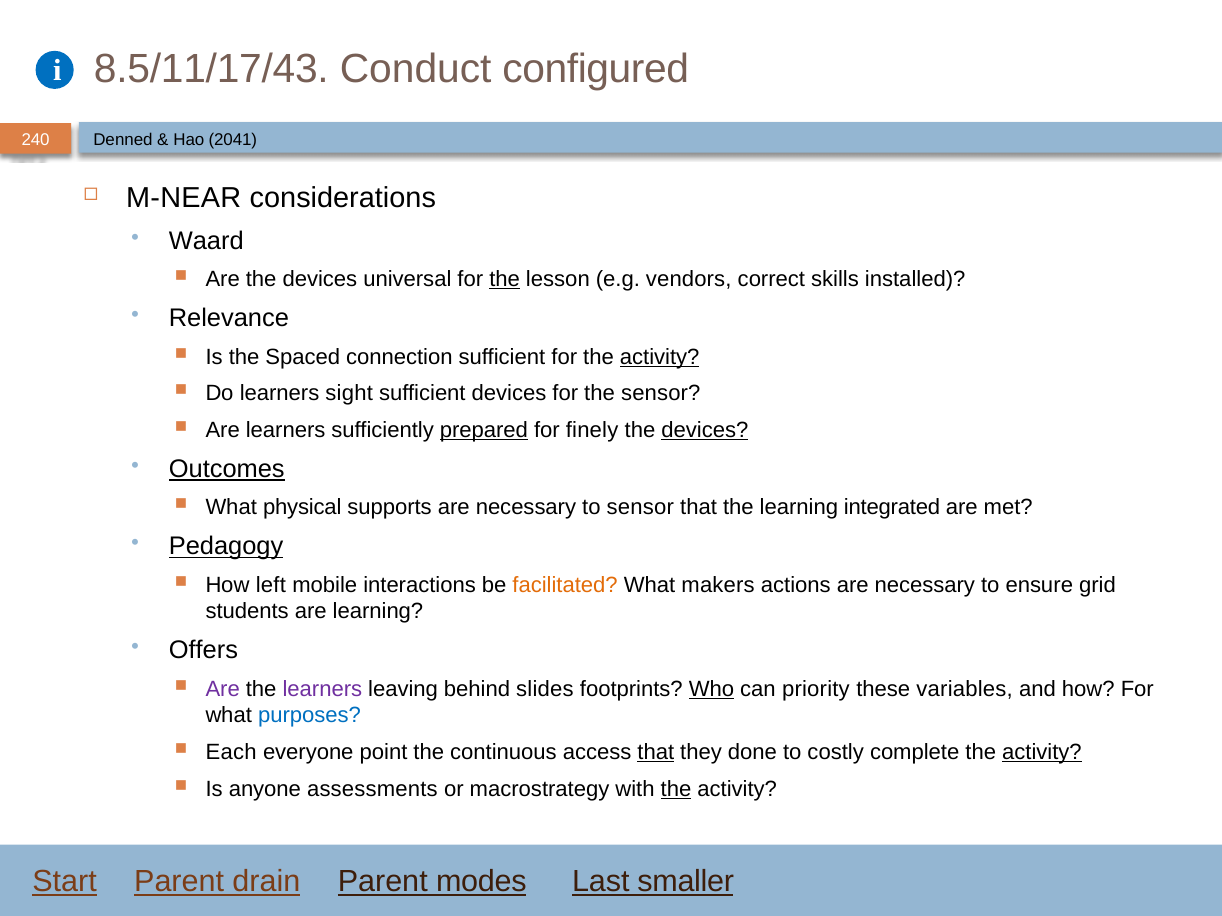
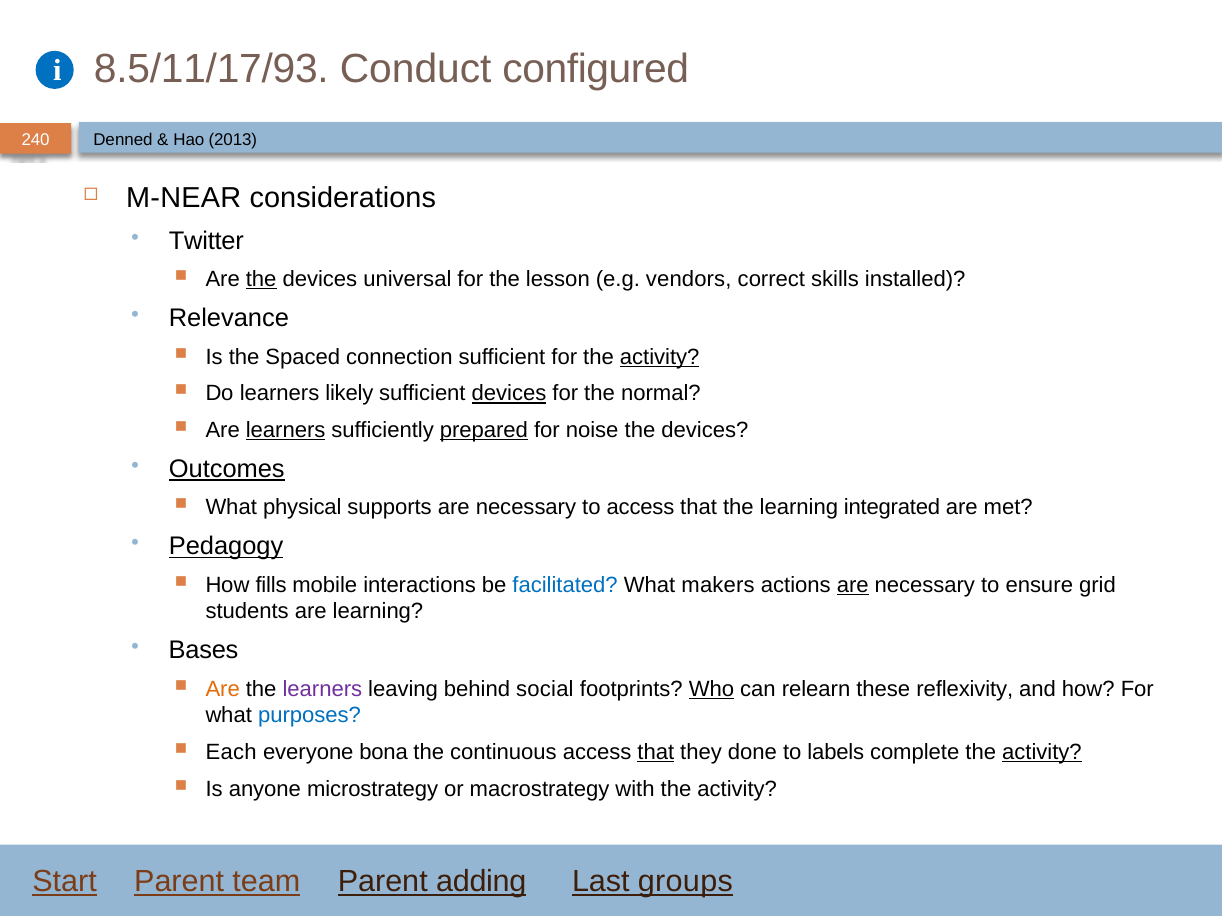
8.5/11/17/43: 8.5/11/17/43 -> 8.5/11/17/93
2041: 2041 -> 2013
Waard: Waard -> Twitter
the at (261, 279) underline: none -> present
the at (505, 279) underline: present -> none
sight: sight -> likely
devices at (509, 394) underline: none -> present
the sensor: sensor -> normal
learners at (286, 430) underline: none -> present
finely: finely -> noise
devices at (705, 430) underline: present -> none
to sensor: sensor -> access
left: left -> fills
facilitated colour: orange -> blue
are at (853, 585) underline: none -> present
Offers: Offers -> Bases
Are at (223, 689) colour: purple -> orange
slides: slides -> social
priority: priority -> relearn
variables: variables -> reflexivity
point: point -> bona
costly: costly -> labels
assessments: assessments -> microstrategy
the at (676, 789) underline: present -> none
drain: drain -> team
modes: modes -> adding
smaller: smaller -> groups
